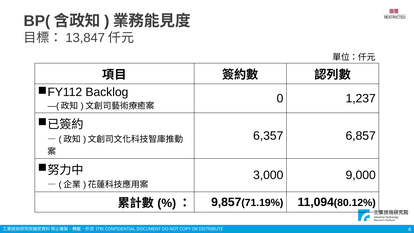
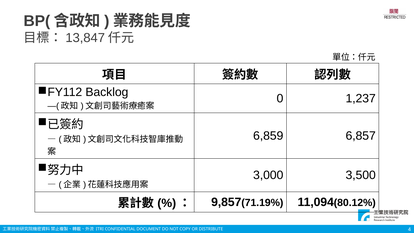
6,357: 6,357 -> 6,859
9,000: 9,000 -> 3,500
